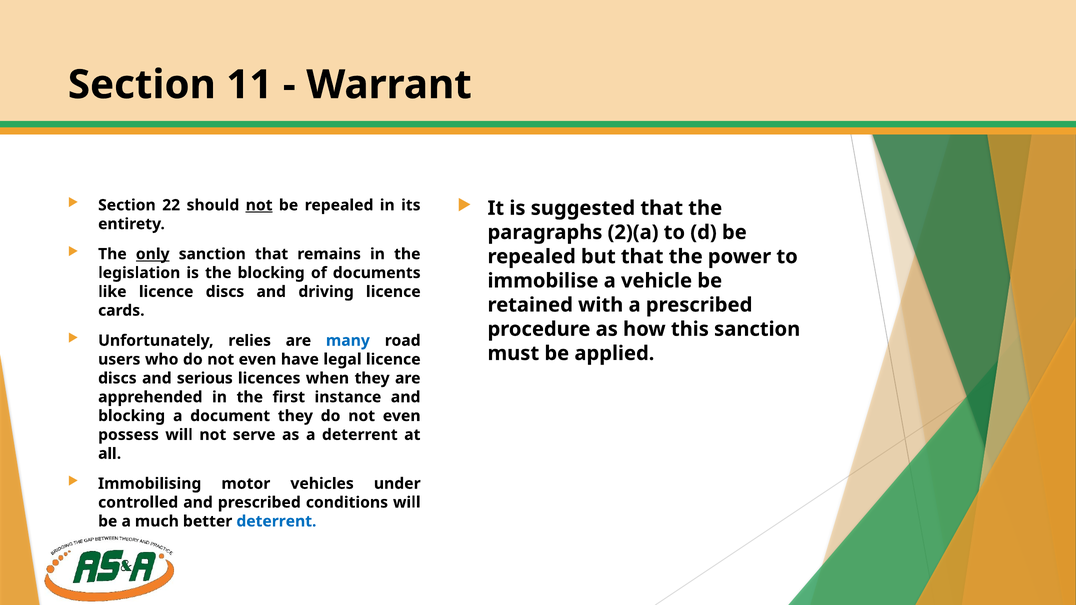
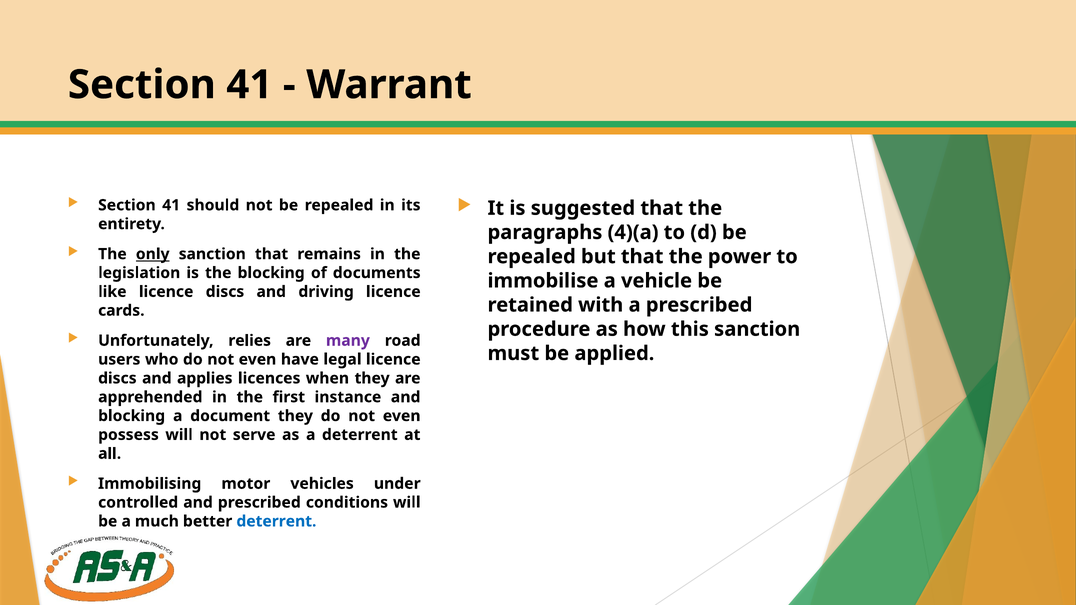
11 at (249, 85): 11 -> 41
22 at (171, 205): 22 -> 41
not at (259, 205) underline: present -> none
2)(a: 2)(a -> 4)(a
many colour: blue -> purple
serious: serious -> applies
